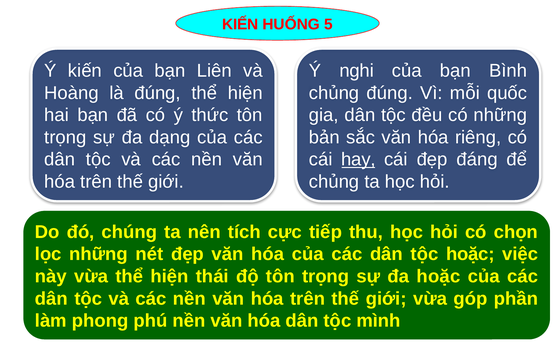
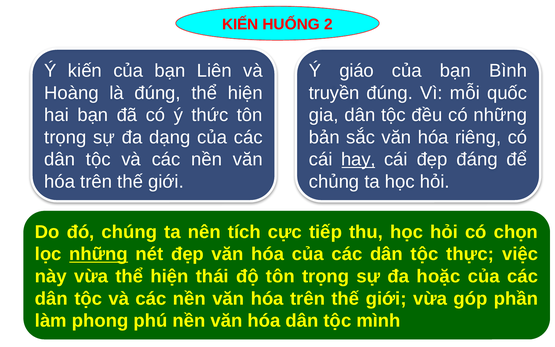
5: 5 -> 2
nghi: nghi -> giáo
chủng at (334, 93): chủng -> truyền
những at (99, 254) underline: none -> present
tộc hoặc: hoặc -> thực
